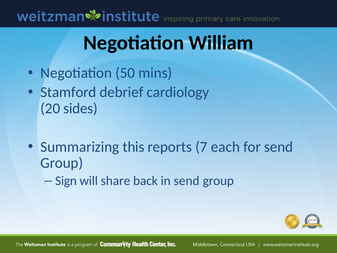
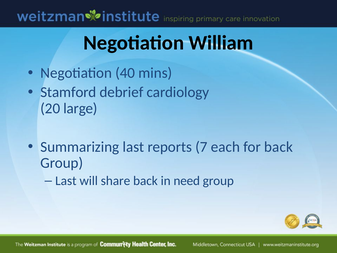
50: 50 -> 40
sides: sides -> large
Summarizing this: this -> last
for send: send -> back
Sign at (66, 181): Sign -> Last
in send: send -> need
